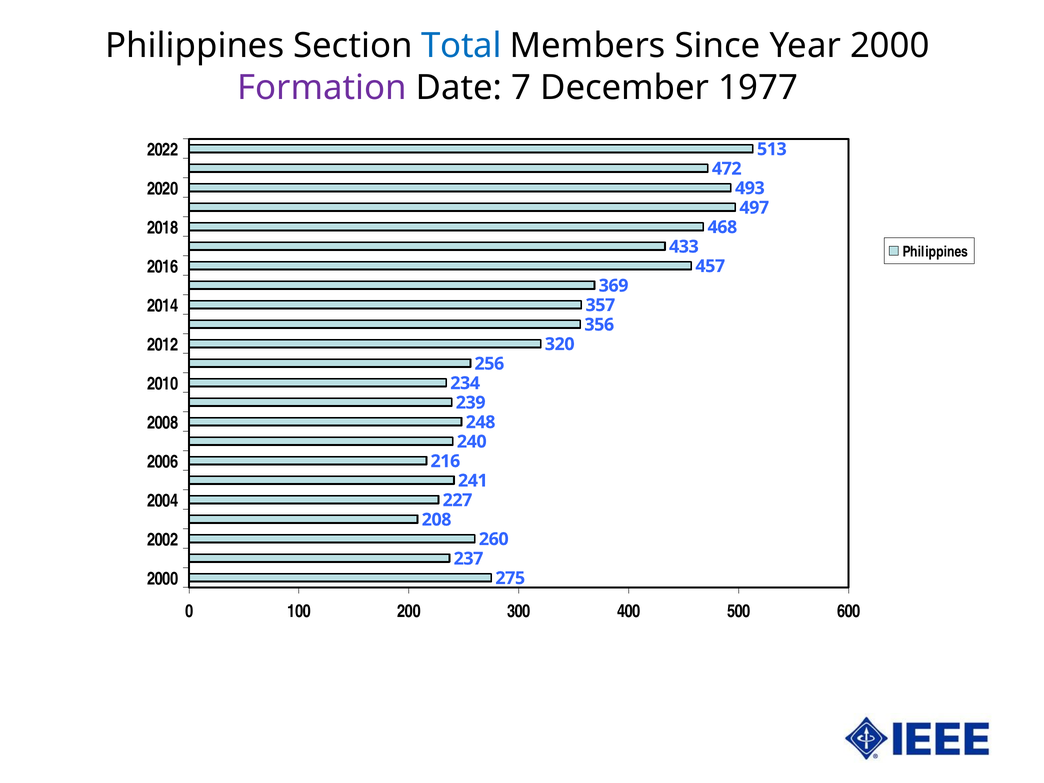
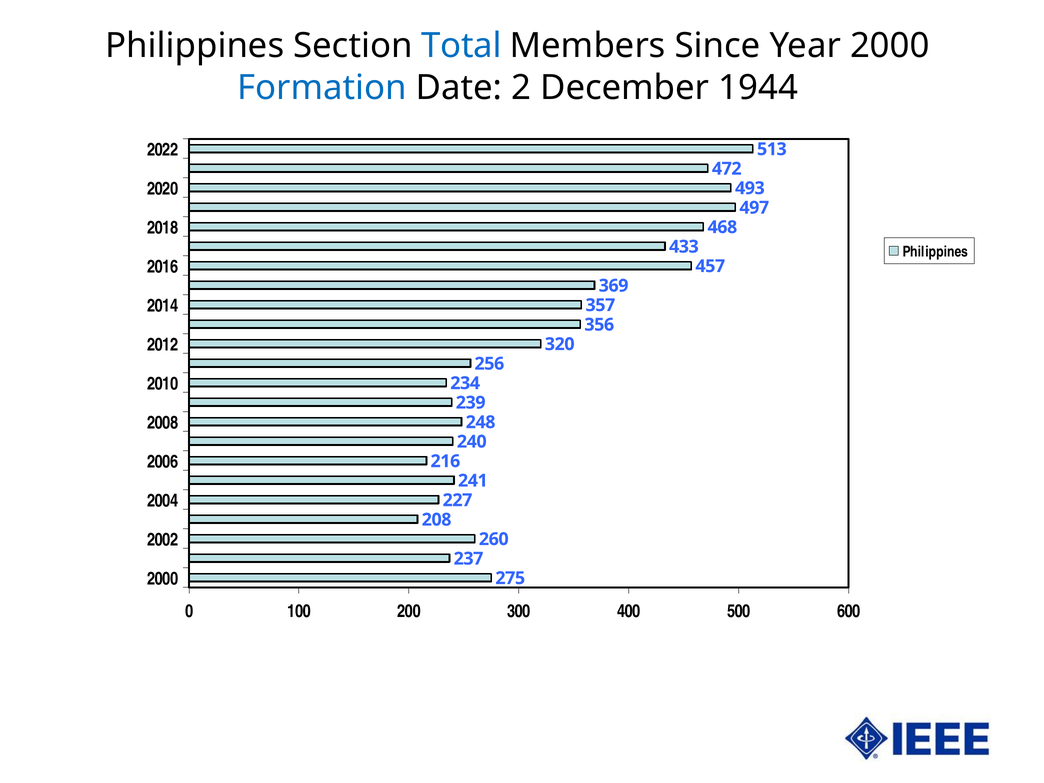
Formation colour: purple -> blue
7: 7 -> 2
1977: 1977 -> 1944
